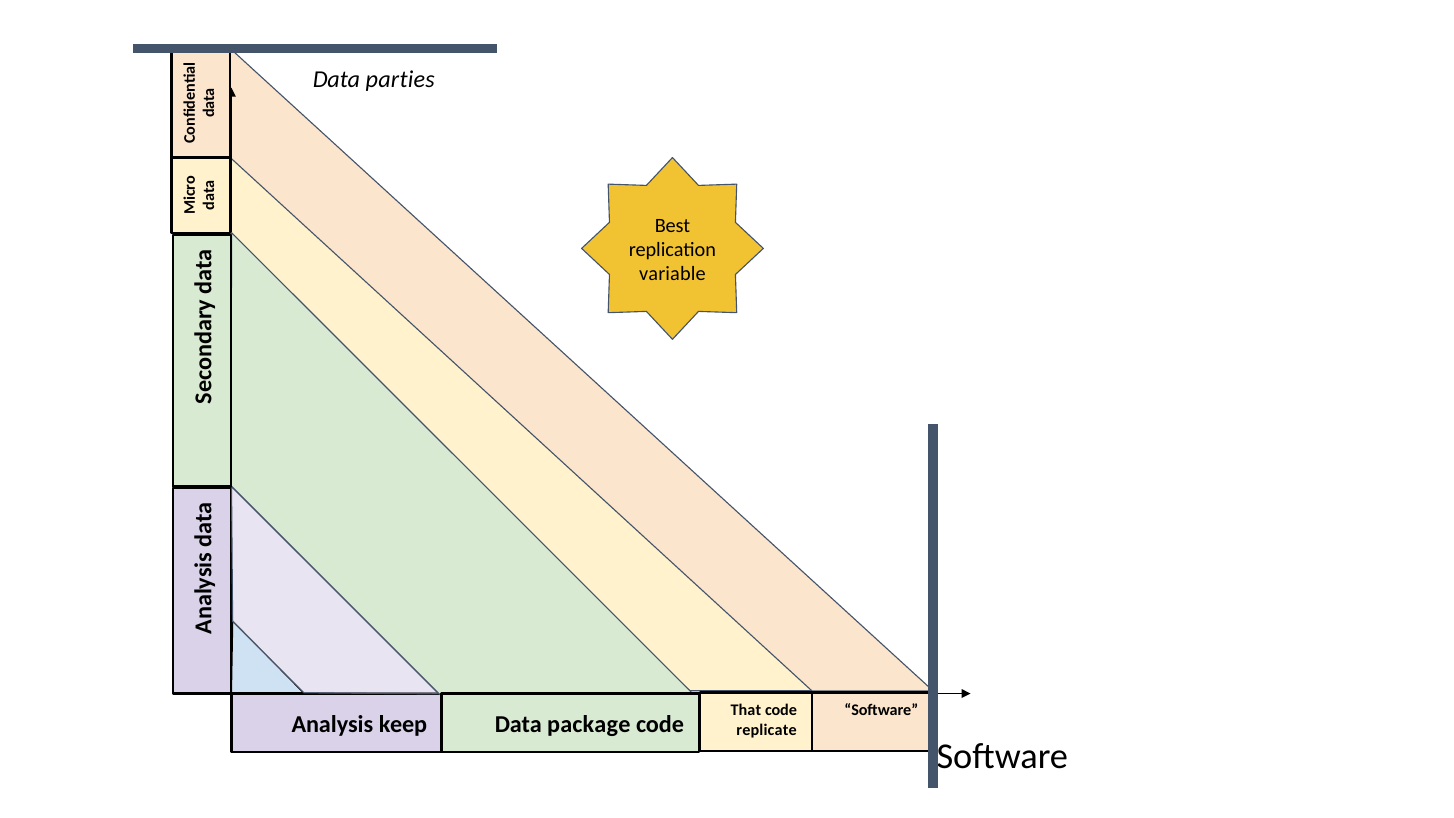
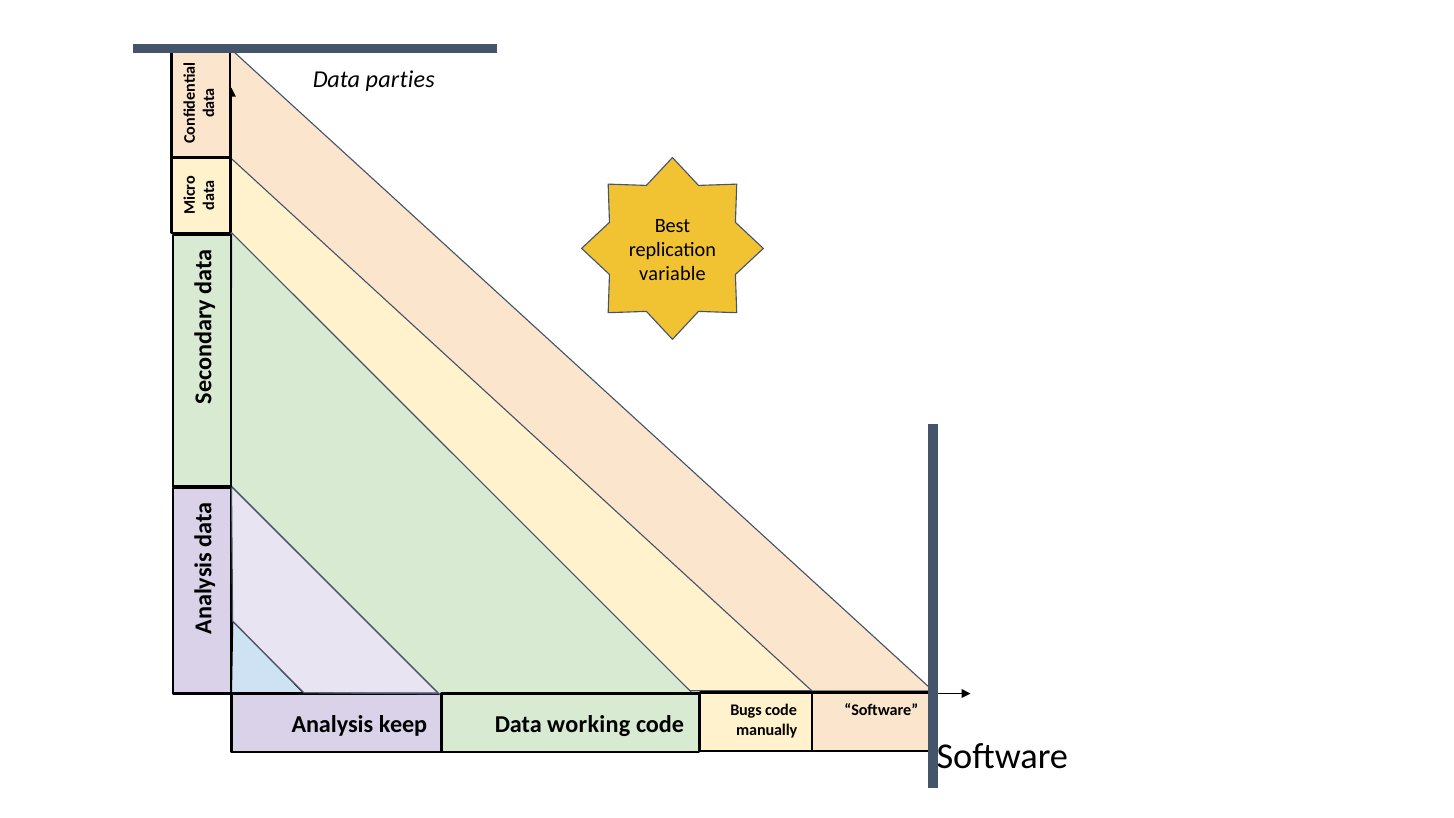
That: That -> Bugs
package: package -> working
replicate: replicate -> manually
